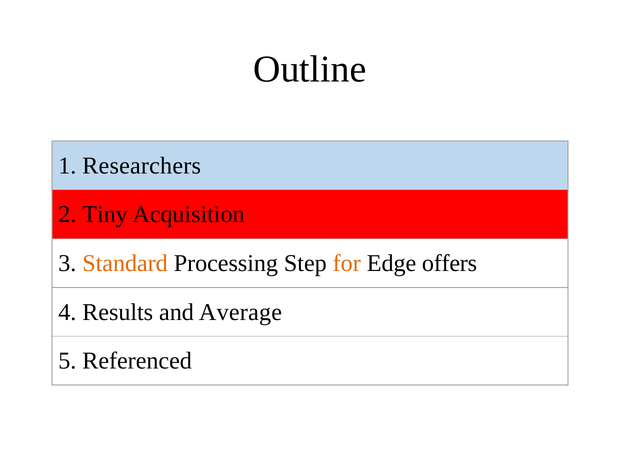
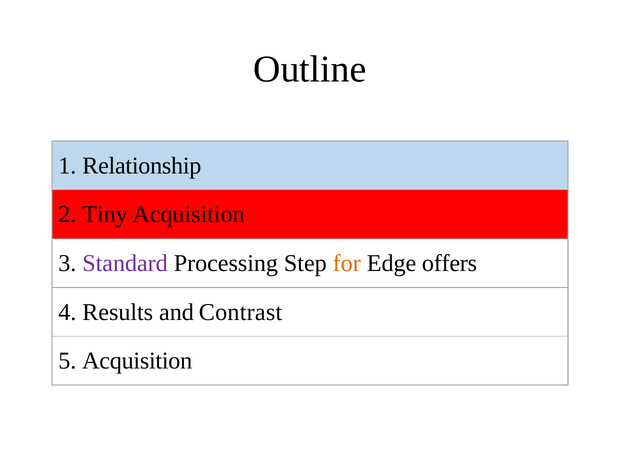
Researchers: Researchers -> Relationship
Standard colour: orange -> purple
Average: Average -> Contrast
5 Referenced: Referenced -> Acquisition
